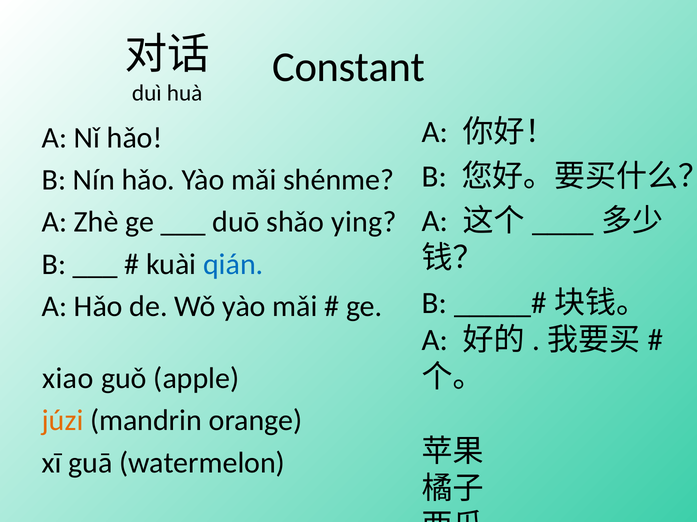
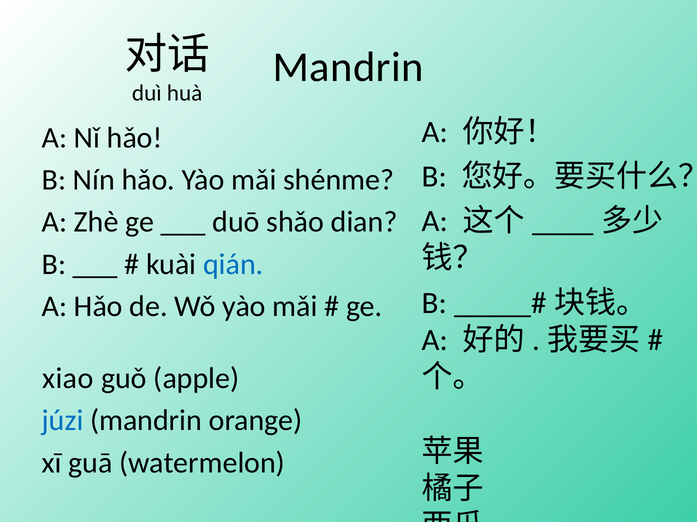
Constant at (349, 67): Constant -> Mandrin
ying: ying -> dian
júzi colour: orange -> blue
